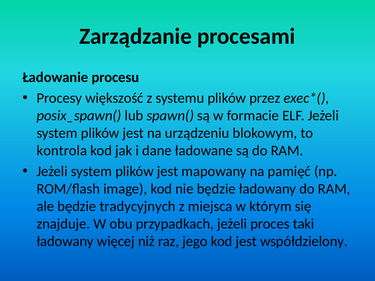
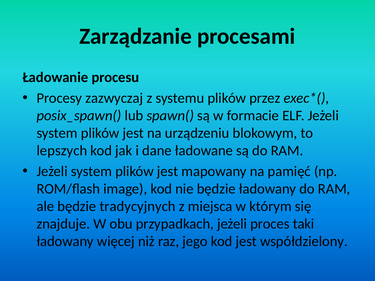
większość: większość -> zazwyczaj
kontrola: kontrola -> lepszych
